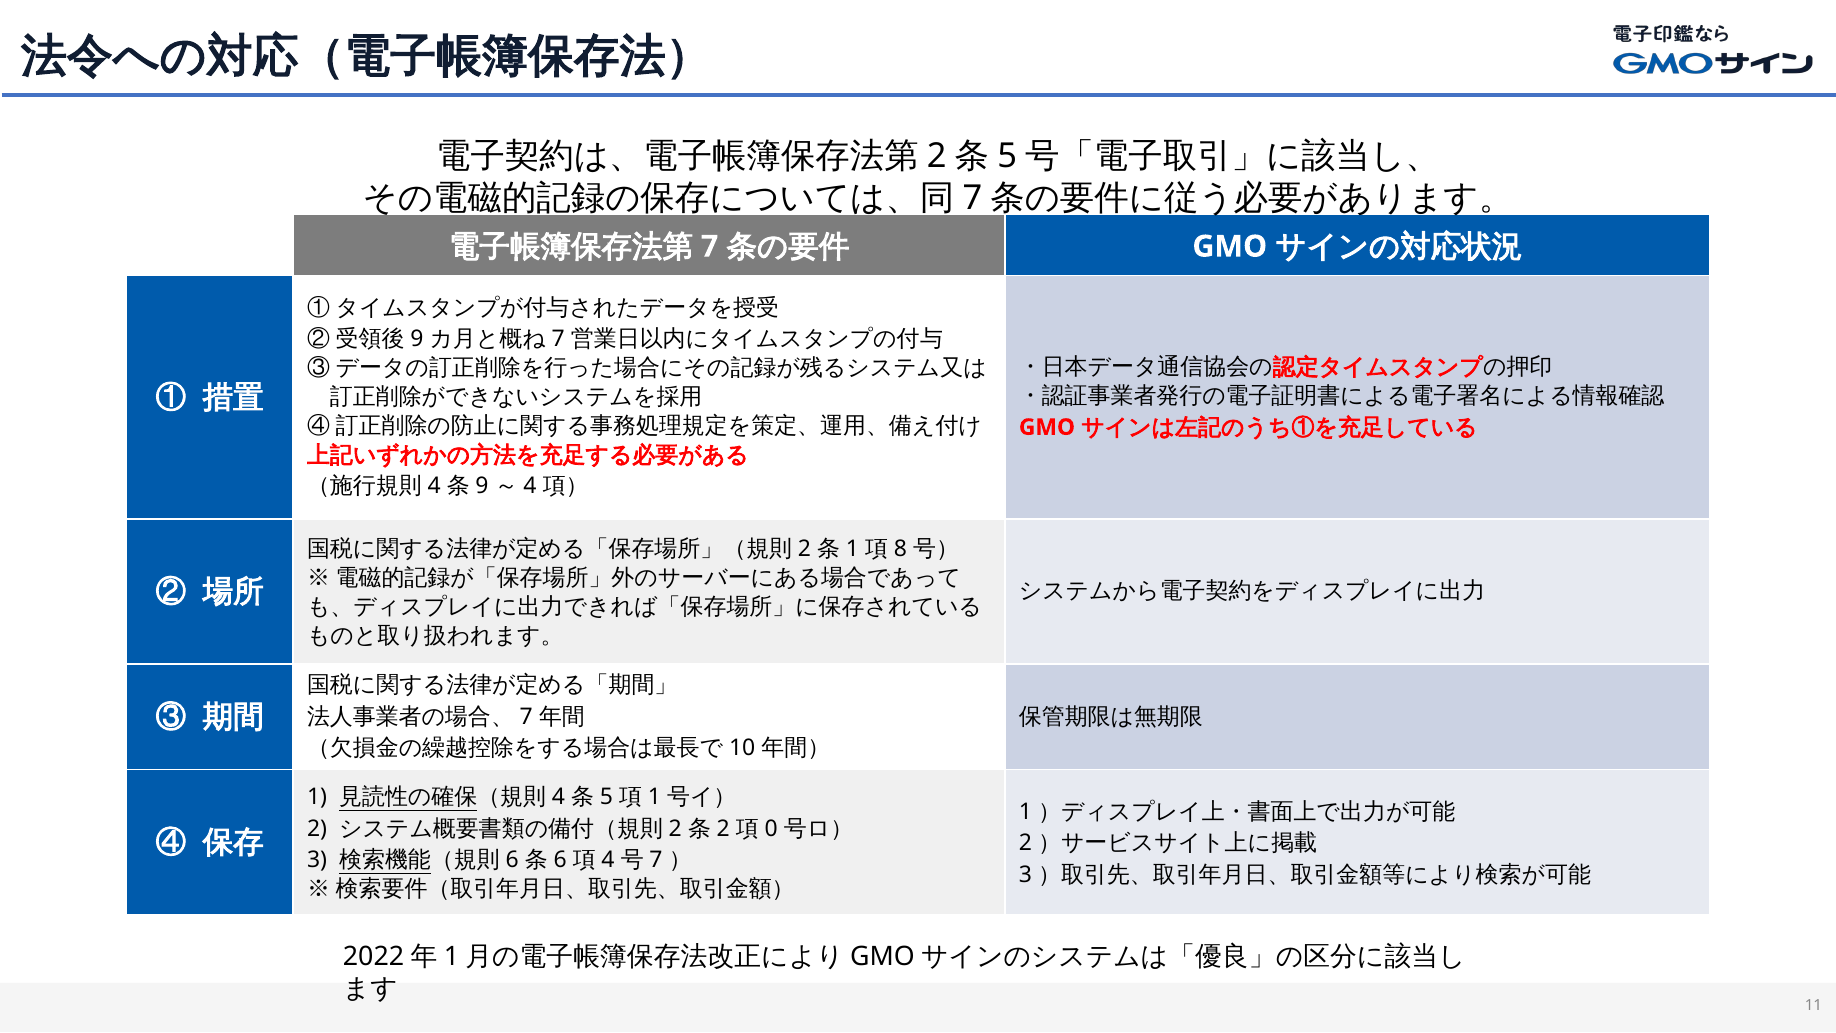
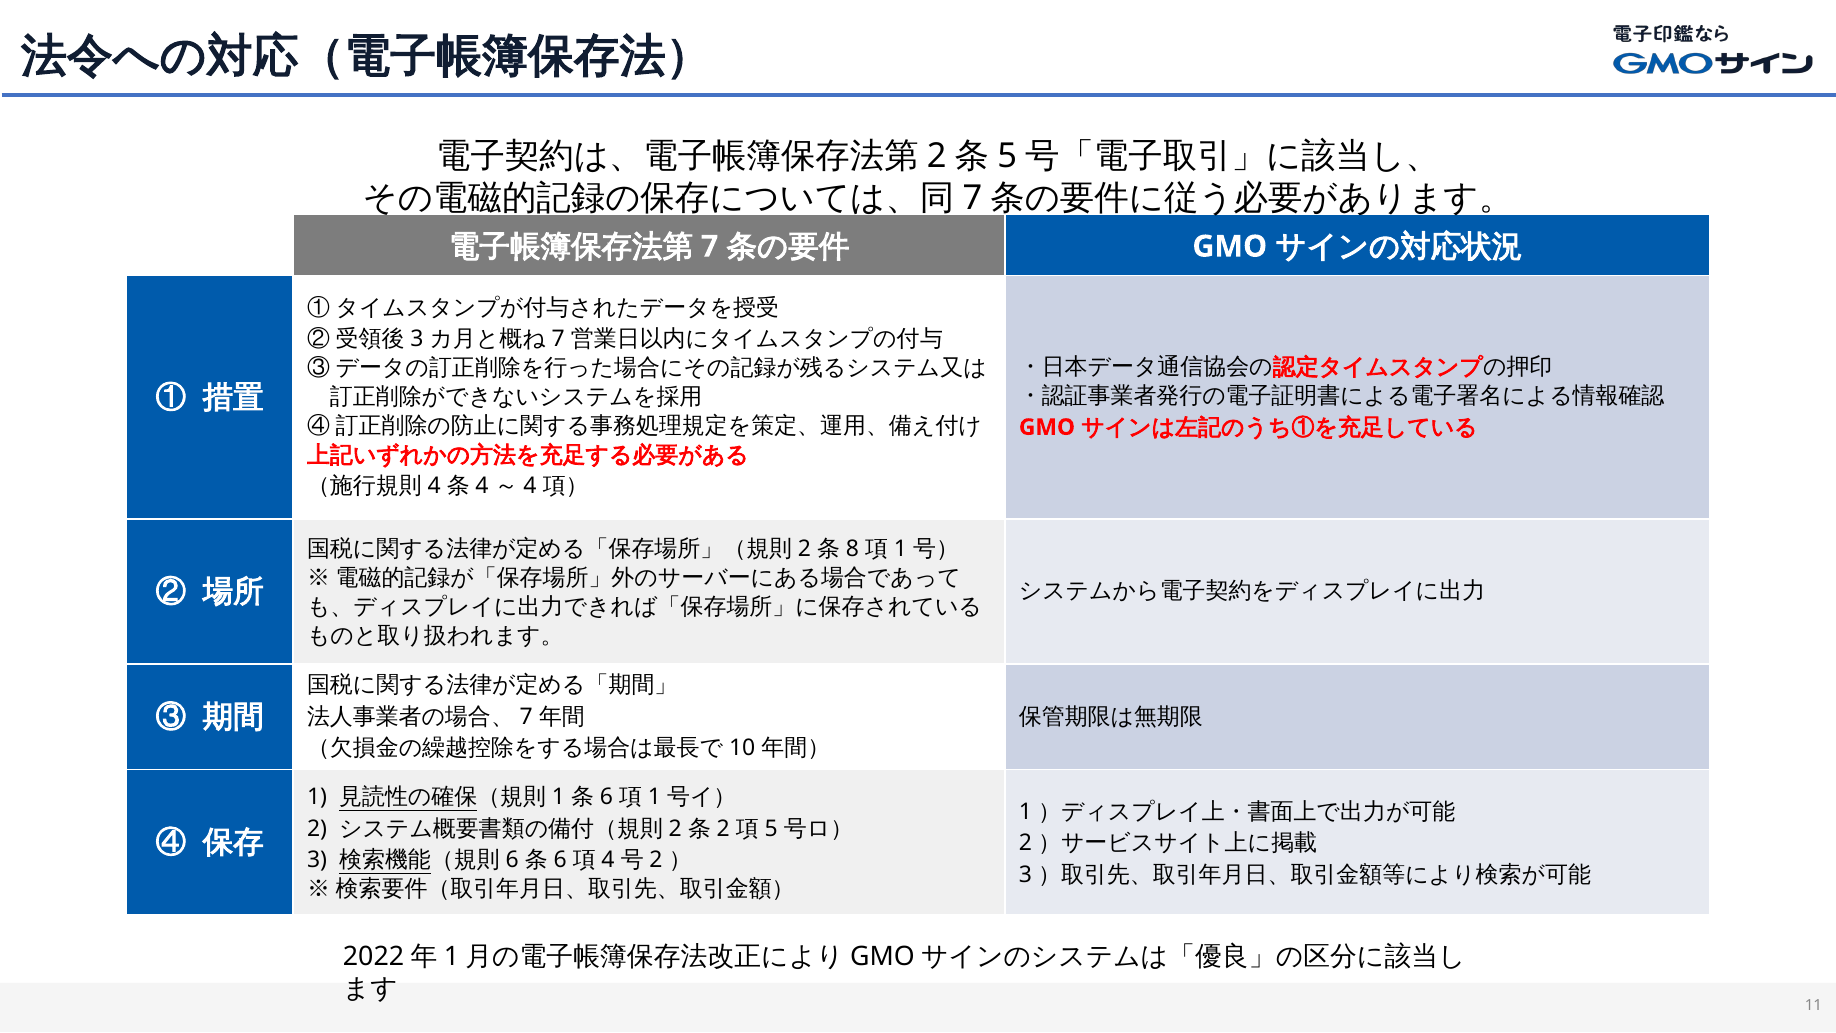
9 at (417, 339): 9 -> 3
9 at (482, 486): 9 -> 4
1 at (852, 549): 1 -> 8
8 at (900, 549): 8 -> 1
4 at (558, 797): 4 -> 1
5 at (606, 797): 5 -> 6
0: 0 -> 5
7 at (656, 860): 7 -> 2
